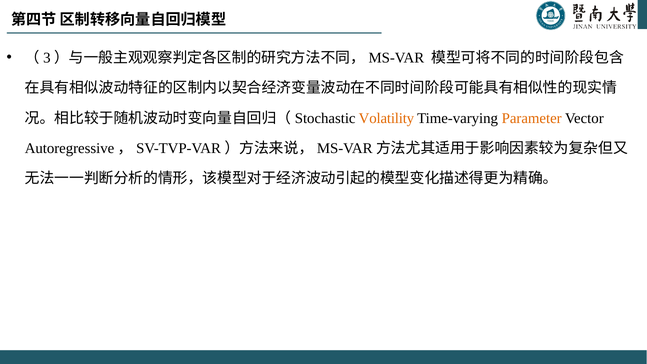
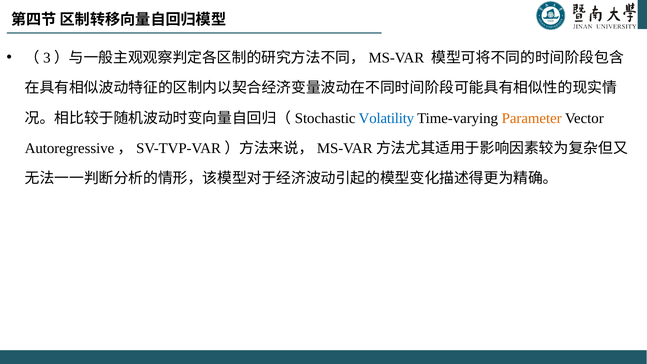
Volatility colour: orange -> blue
